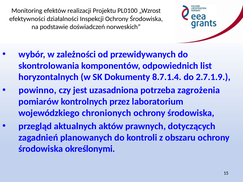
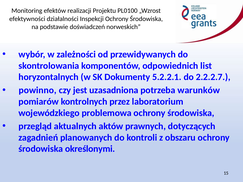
8.7.1.4: 8.7.1.4 -> 5.2.2.1
2.7.1.9: 2.7.1.9 -> 2.2.2.7
zagrożenia: zagrożenia -> warunków
chronionych: chronionych -> problemowa
